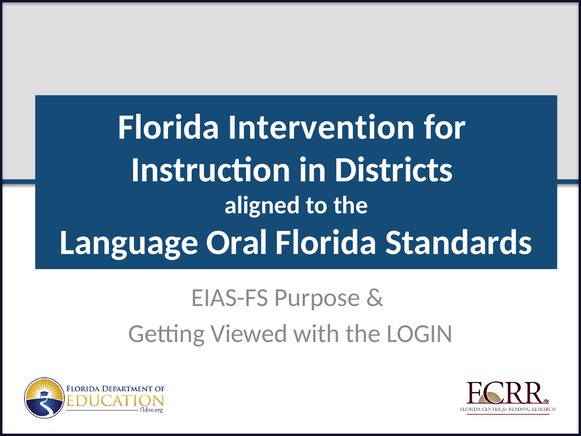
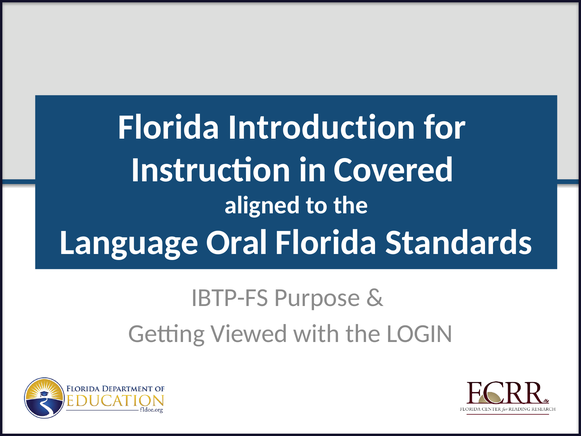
Intervention: Intervention -> Introduction
Districts: Districts -> Covered
EIAS-FS: EIAS-FS -> IBTP-FS
